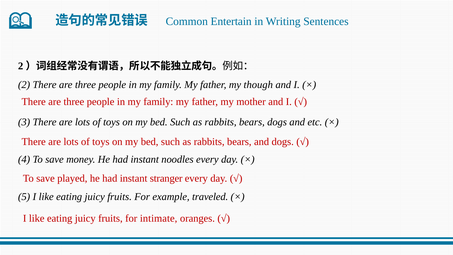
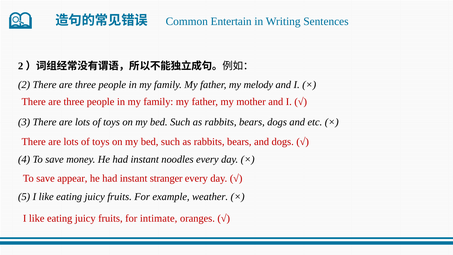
though: though -> melody
played: played -> appear
traveled: traveled -> weather
